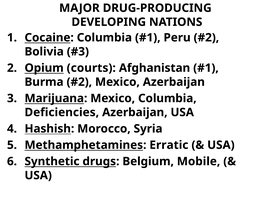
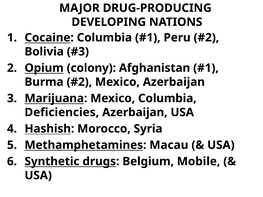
courts: courts -> colony
Erratic: Erratic -> Macau
